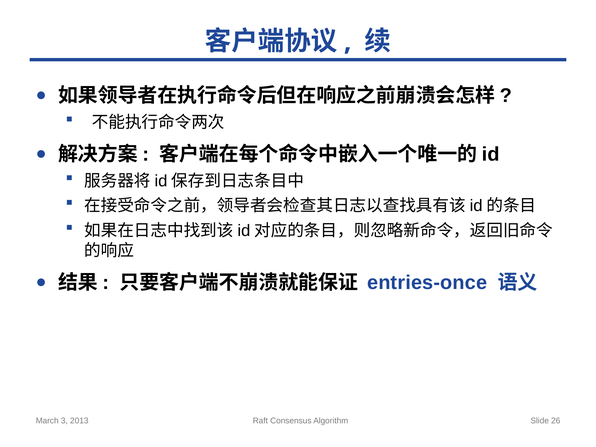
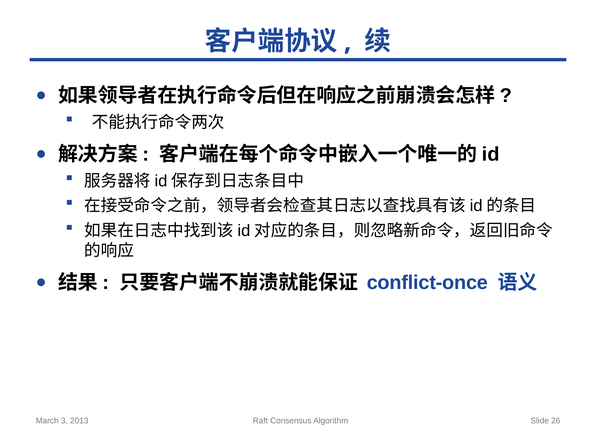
entries-once: entries-once -> conflict-once
